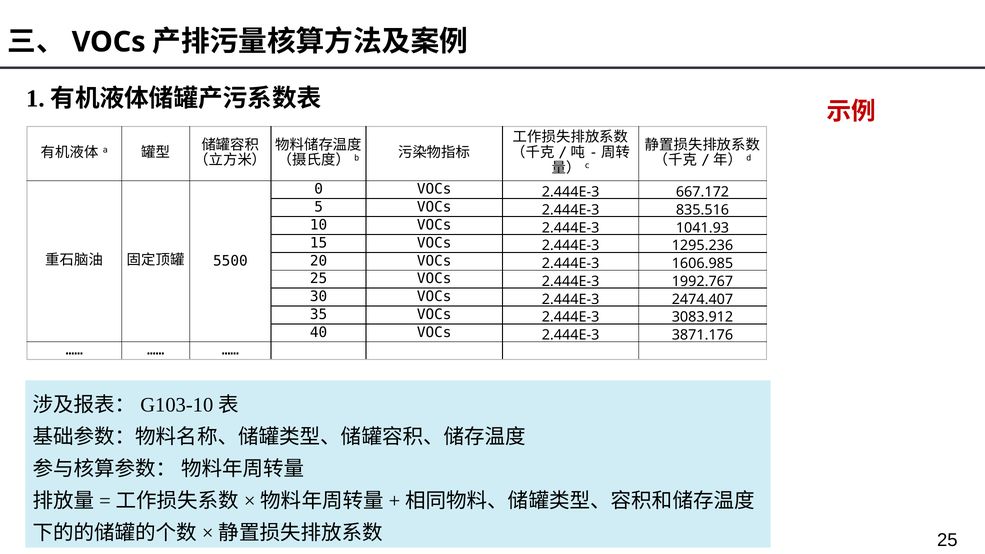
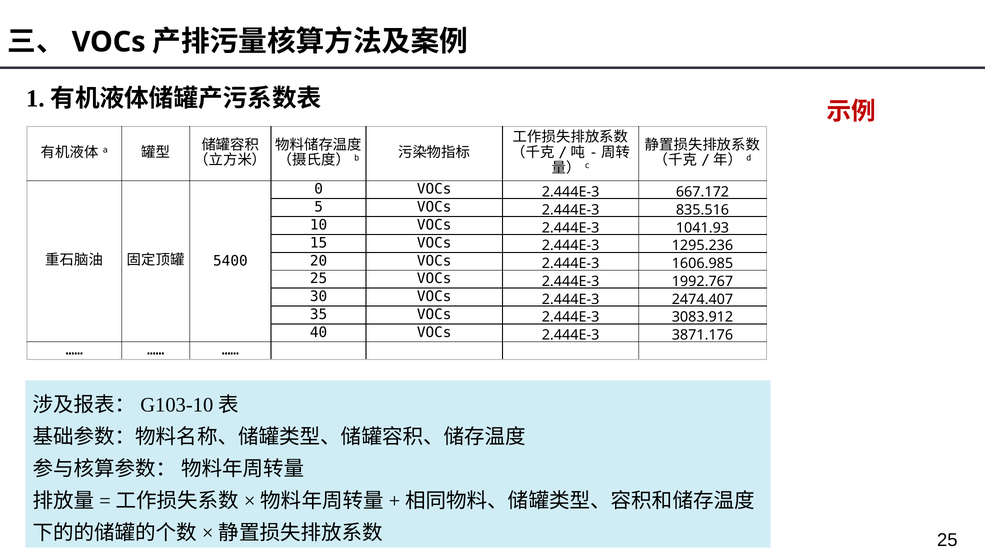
5500: 5500 -> 5400
